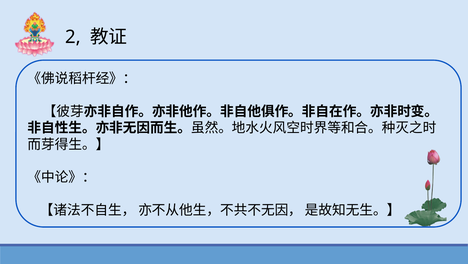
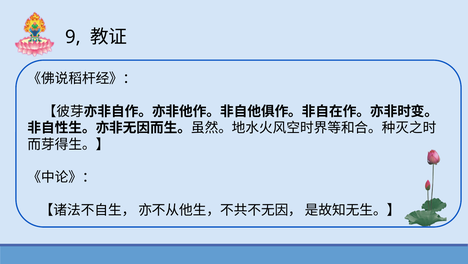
2: 2 -> 9
